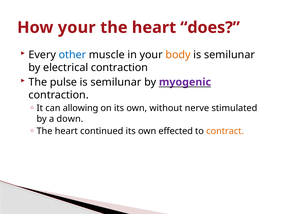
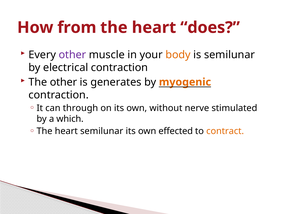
How your: your -> from
other at (72, 55) colour: blue -> purple
The pulse: pulse -> other
semilunar at (116, 82): semilunar -> generates
myogenic colour: purple -> orange
allowing: allowing -> through
down: down -> which
heart continued: continued -> semilunar
